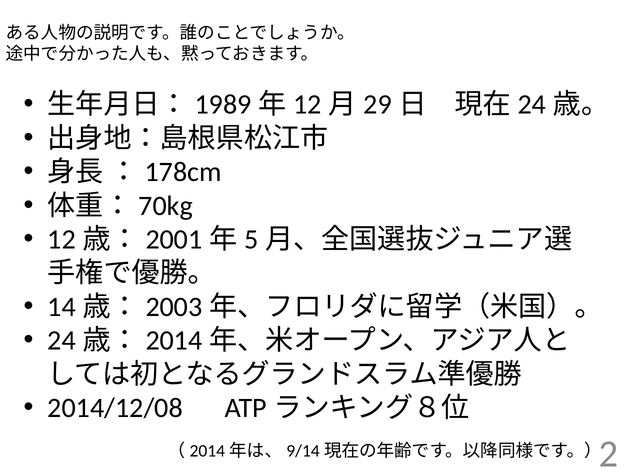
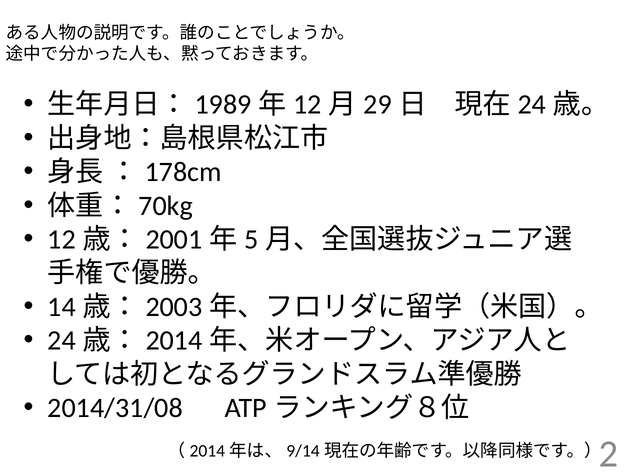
2014/12/08: 2014/12/08 -> 2014/31/08
